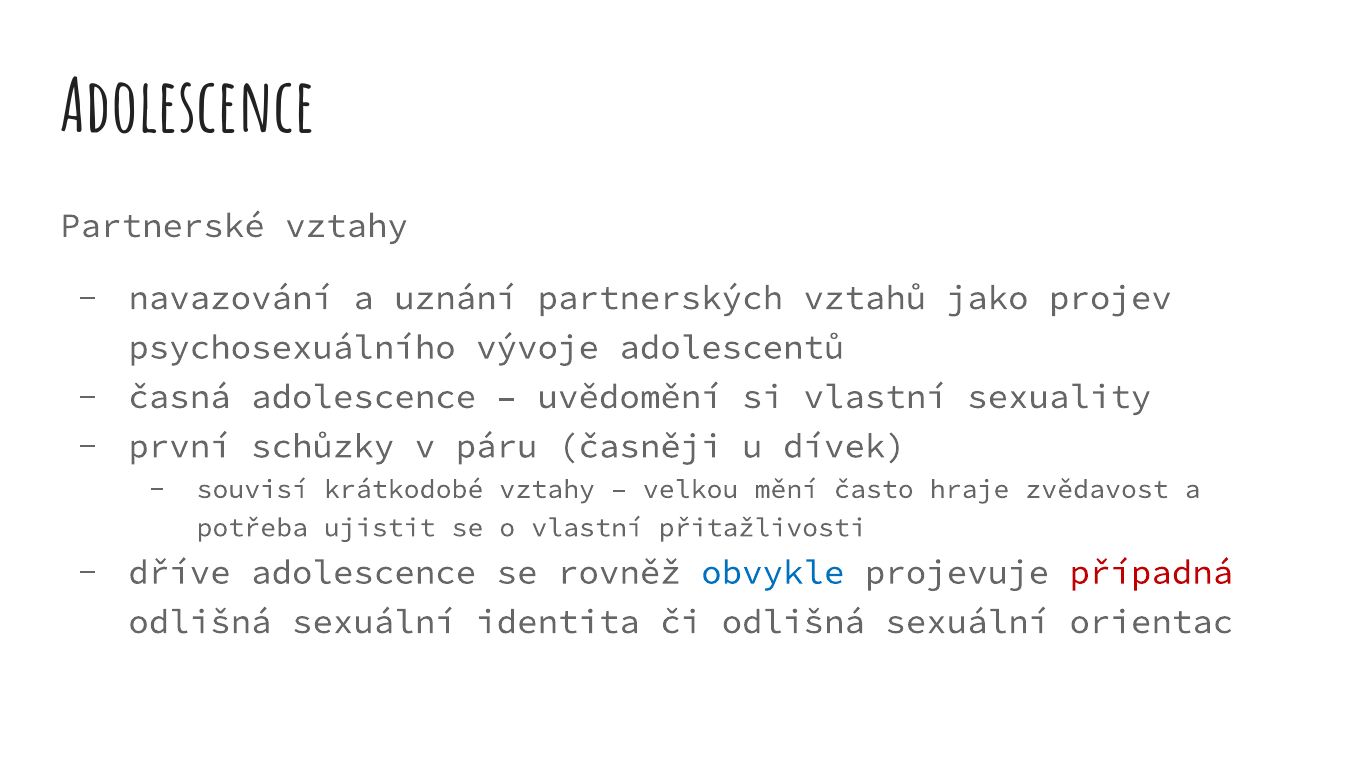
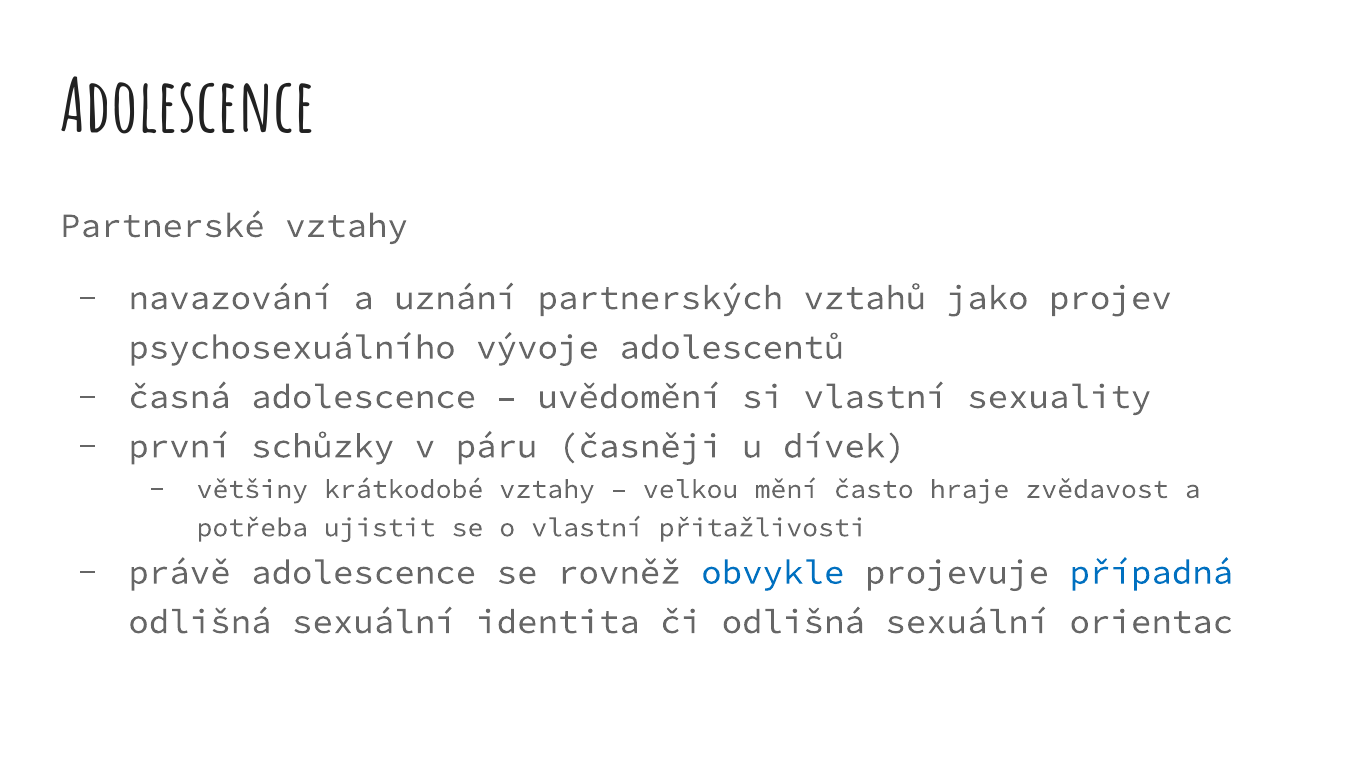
souvisí: souvisí -> většiny
dříve: dříve -> právě
případná colour: red -> blue
